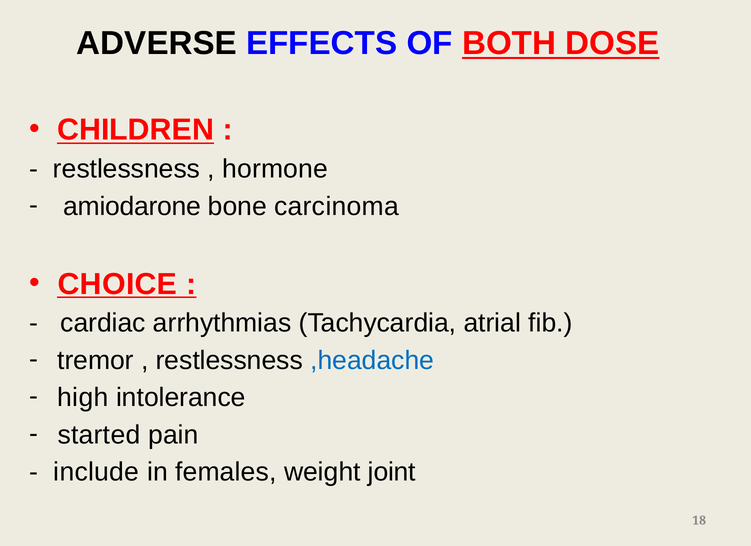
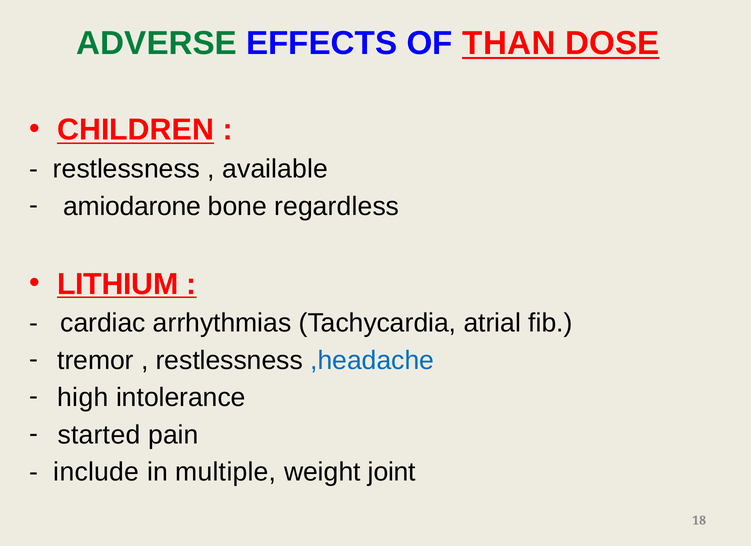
ADVERSE colour: black -> green
BOTH: BOTH -> THAN
hormone: hormone -> available
carcinoma: carcinoma -> regardless
CHOICE: CHOICE -> LITHIUM
females: females -> multiple
